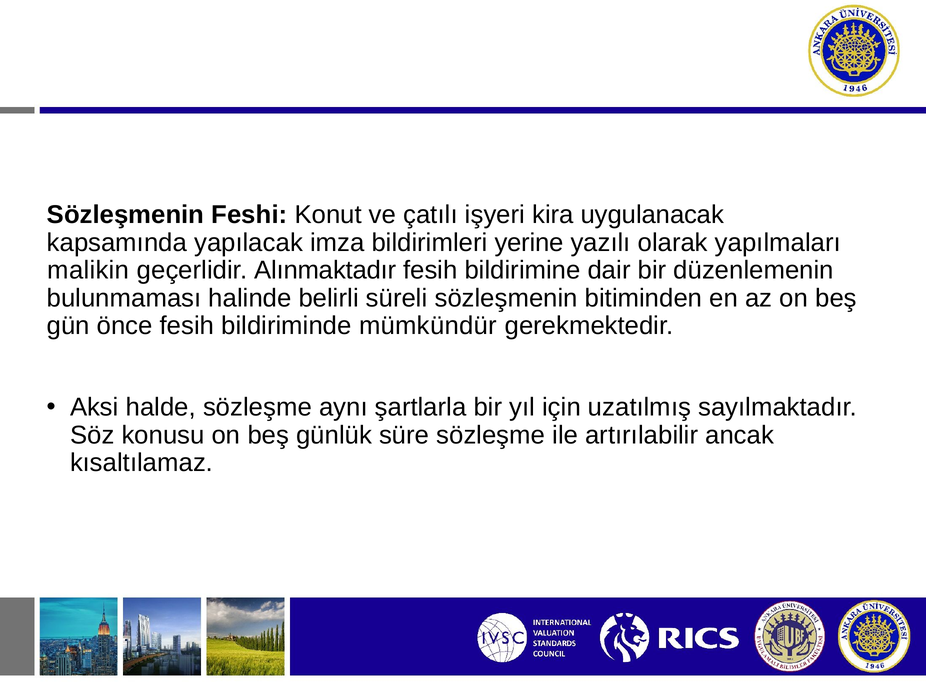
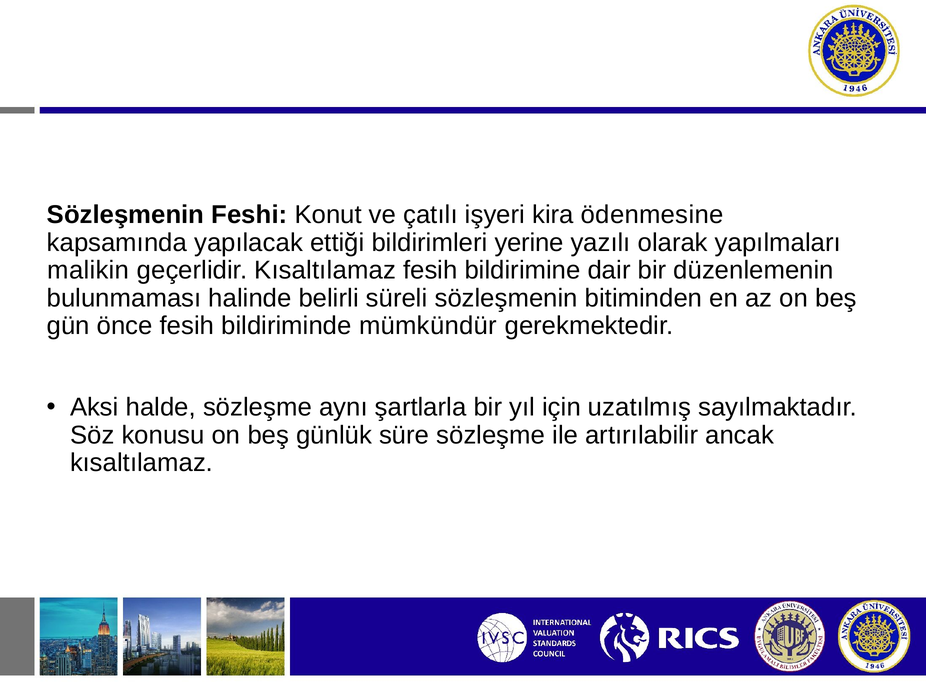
uygulanacak: uygulanacak -> ödenmesine
imza: imza -> ettiği
geçerlidir Alınmaktadır: Alınmaktadır -> Kısaltılamaz
